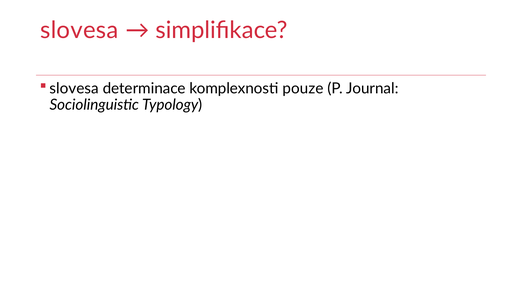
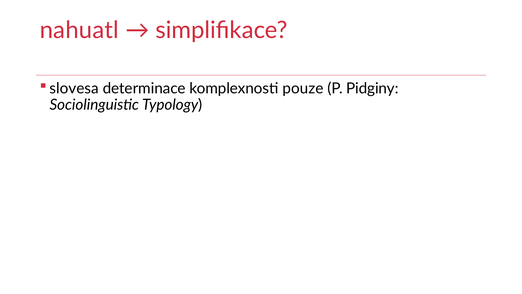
slovesa at (79, 30): slovesa -> nahuatl
Journal: Journal -> Pidginy
